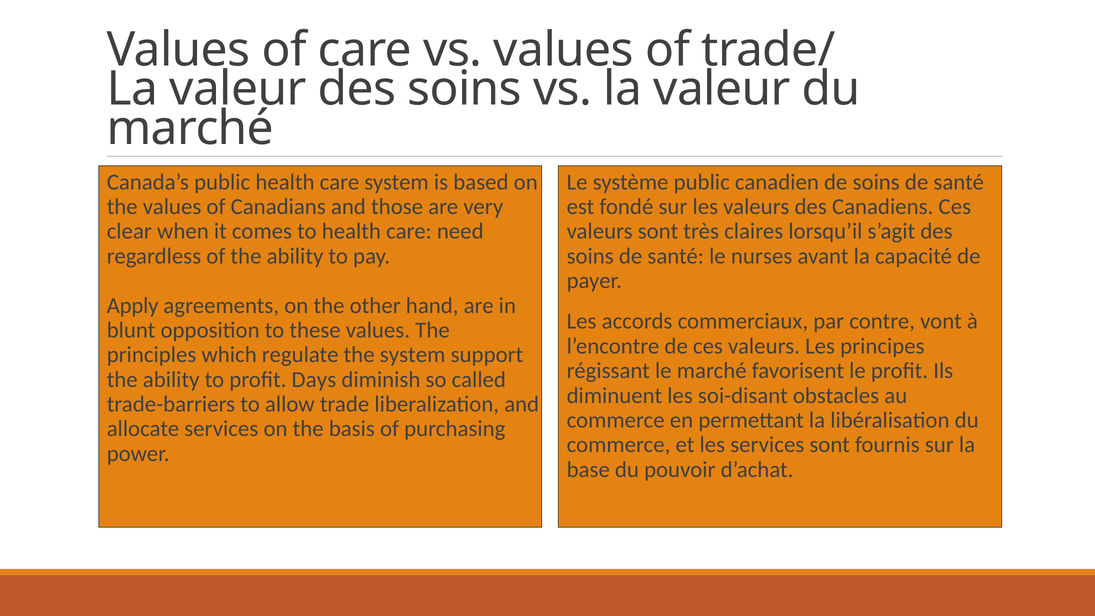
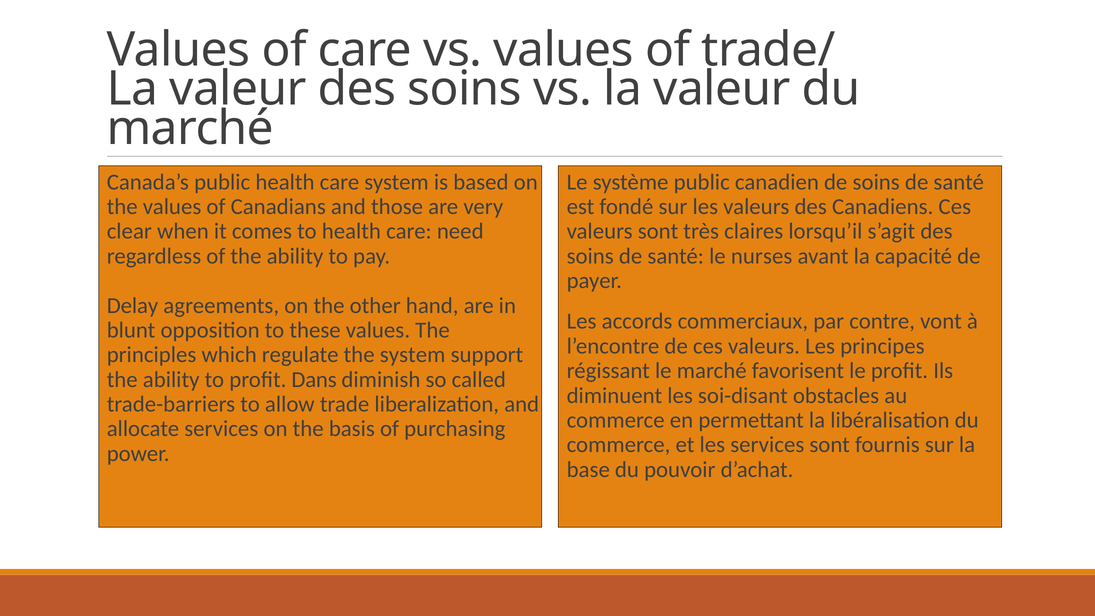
Apply: Apply -> Delay
Days: Days -> Dans
